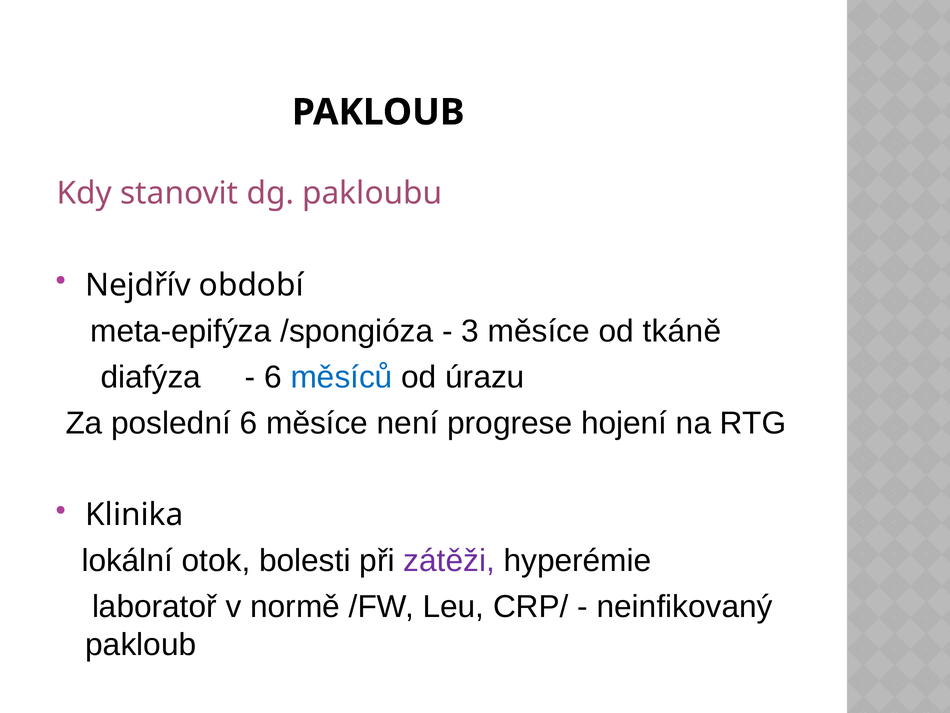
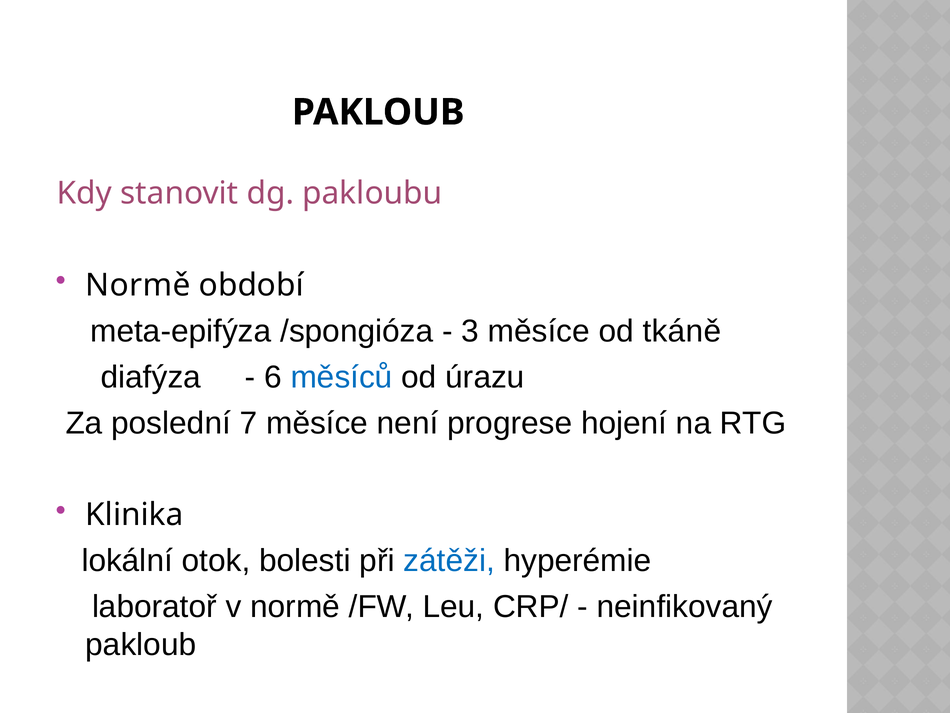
Nejdřív at (138, 285): Nejdřív -> Normě
poslední 6: 6 -> 7
zátěži colour: purple -> blue
